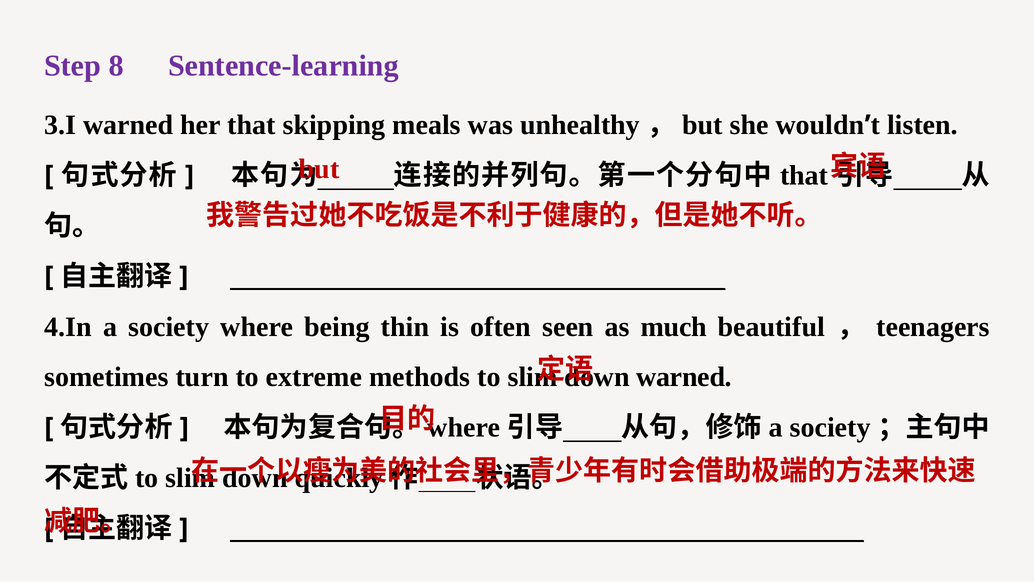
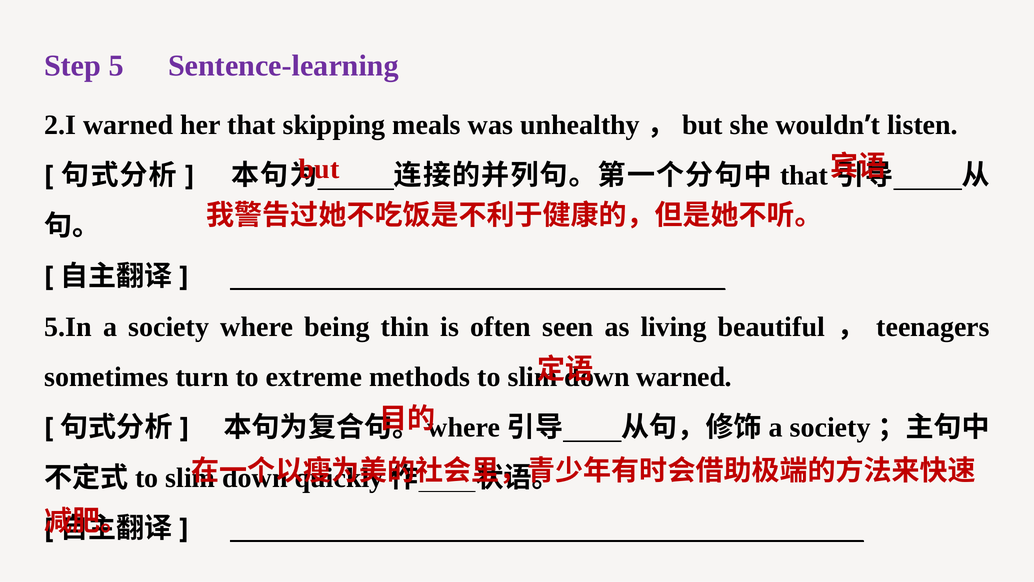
8: 8 -> 5
3.I: 3.I -> 2.I
4.In: 4.In -> 5.In
much: much -> living
